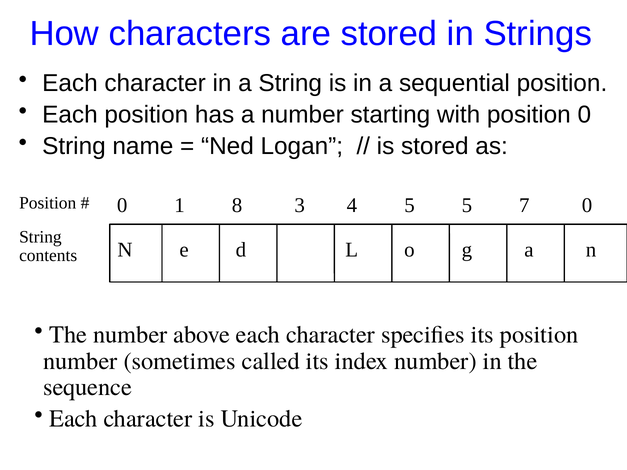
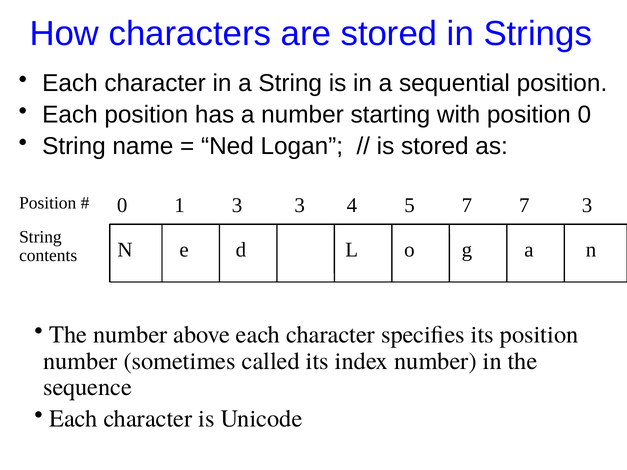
1 8: 8 -> 3
5 5: 5 -> 7
7 0: 0 -> 3
